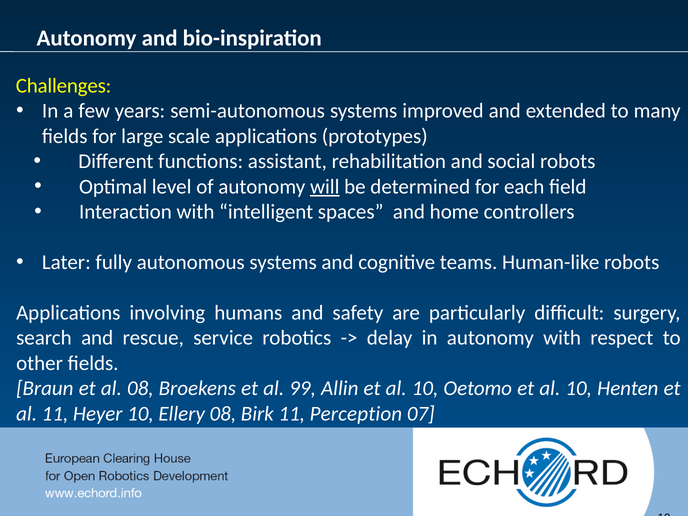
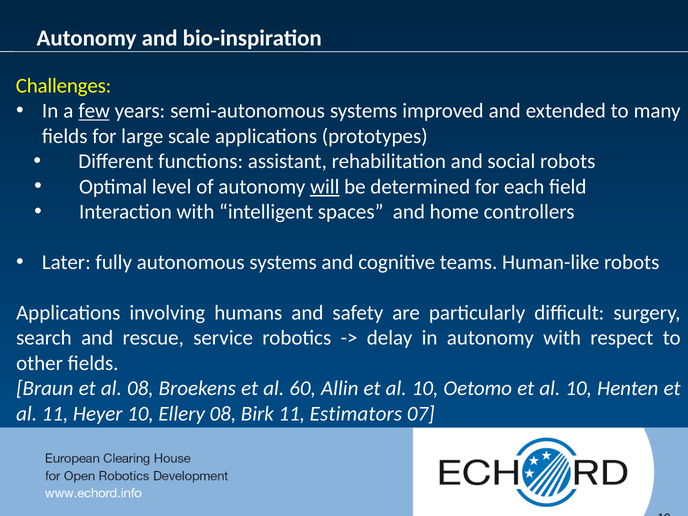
few underline: none -> present
99: 99 -> 60
Perception: Perception -> Estimators
